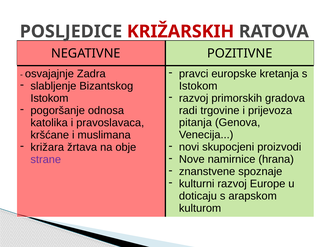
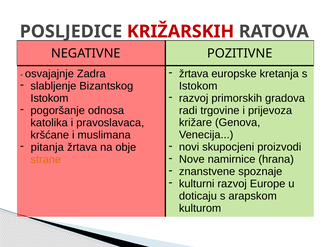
pravci at (194, 74): pravci -> žrtava
pitanja: pitanja -> križare
križara: križara -> pitanja
strane colour: purple -> orange
